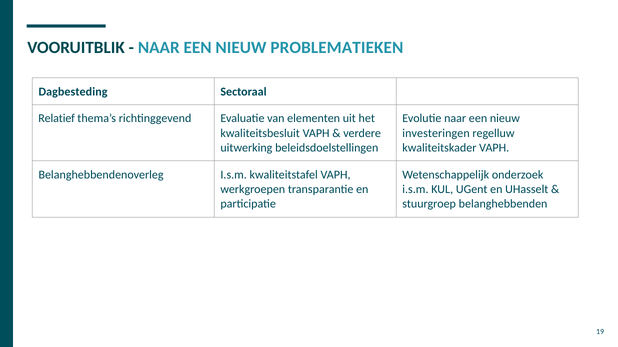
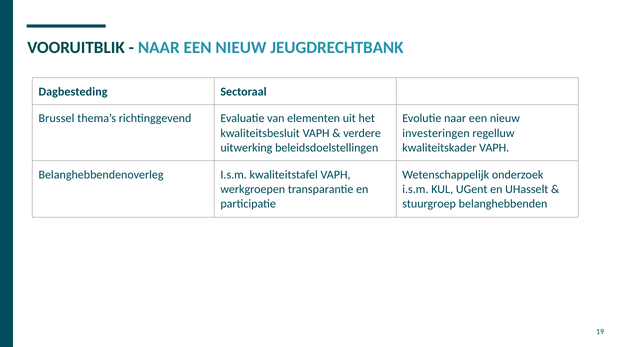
PROBLEMATIEKEN: PROBLEMATIEKEN -> JEUGDRECHTBANK
Relatief: Relatief -> Brussel
